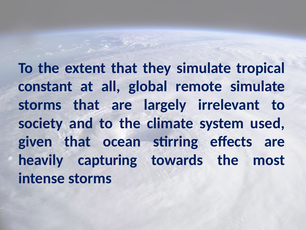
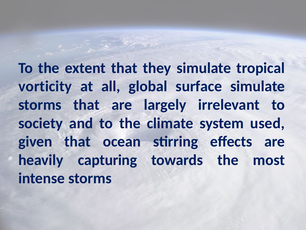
constant: constant -> vorticity
remote: remote -> surface
